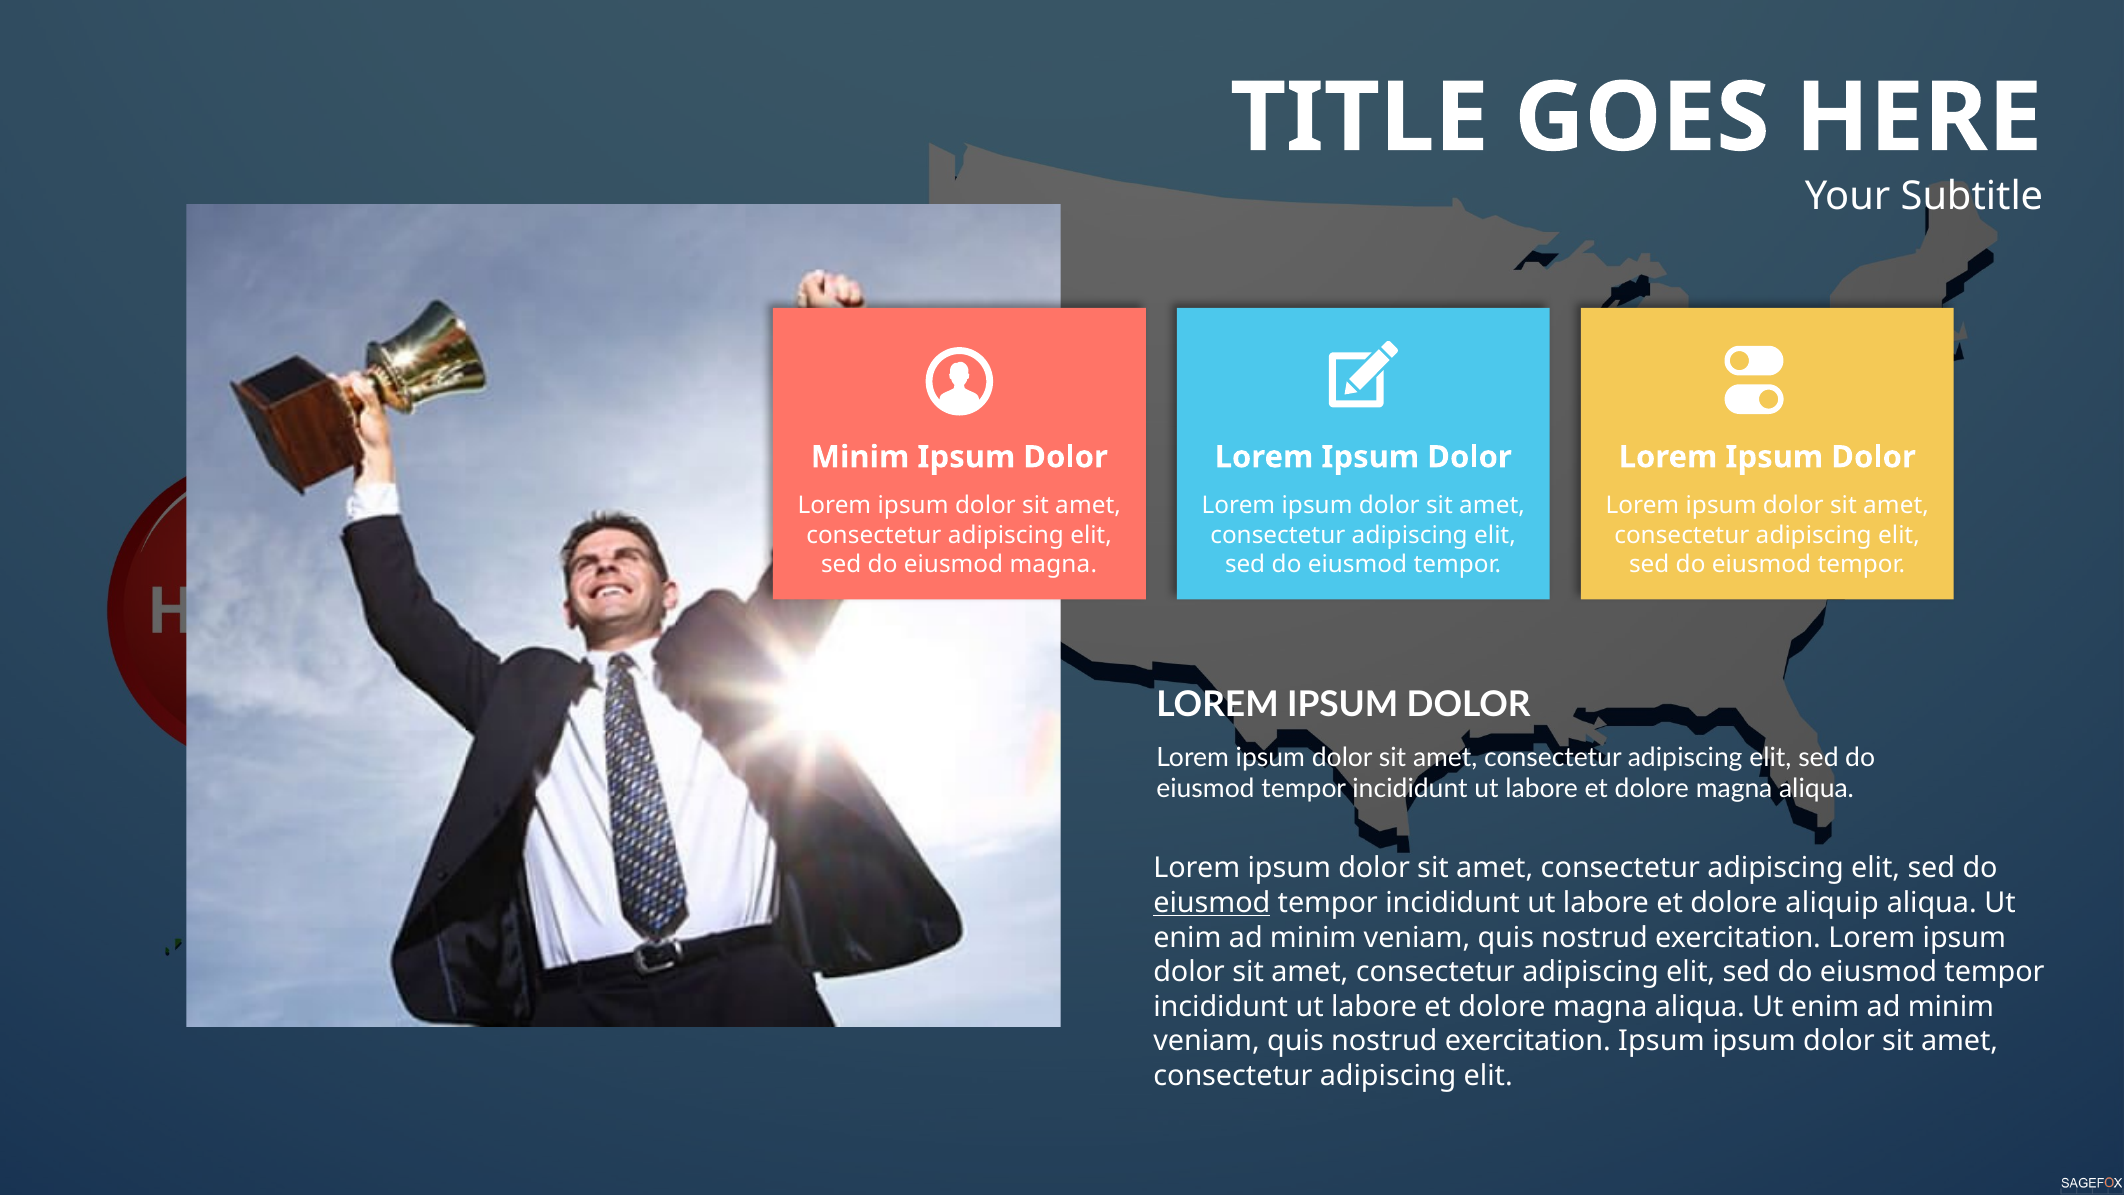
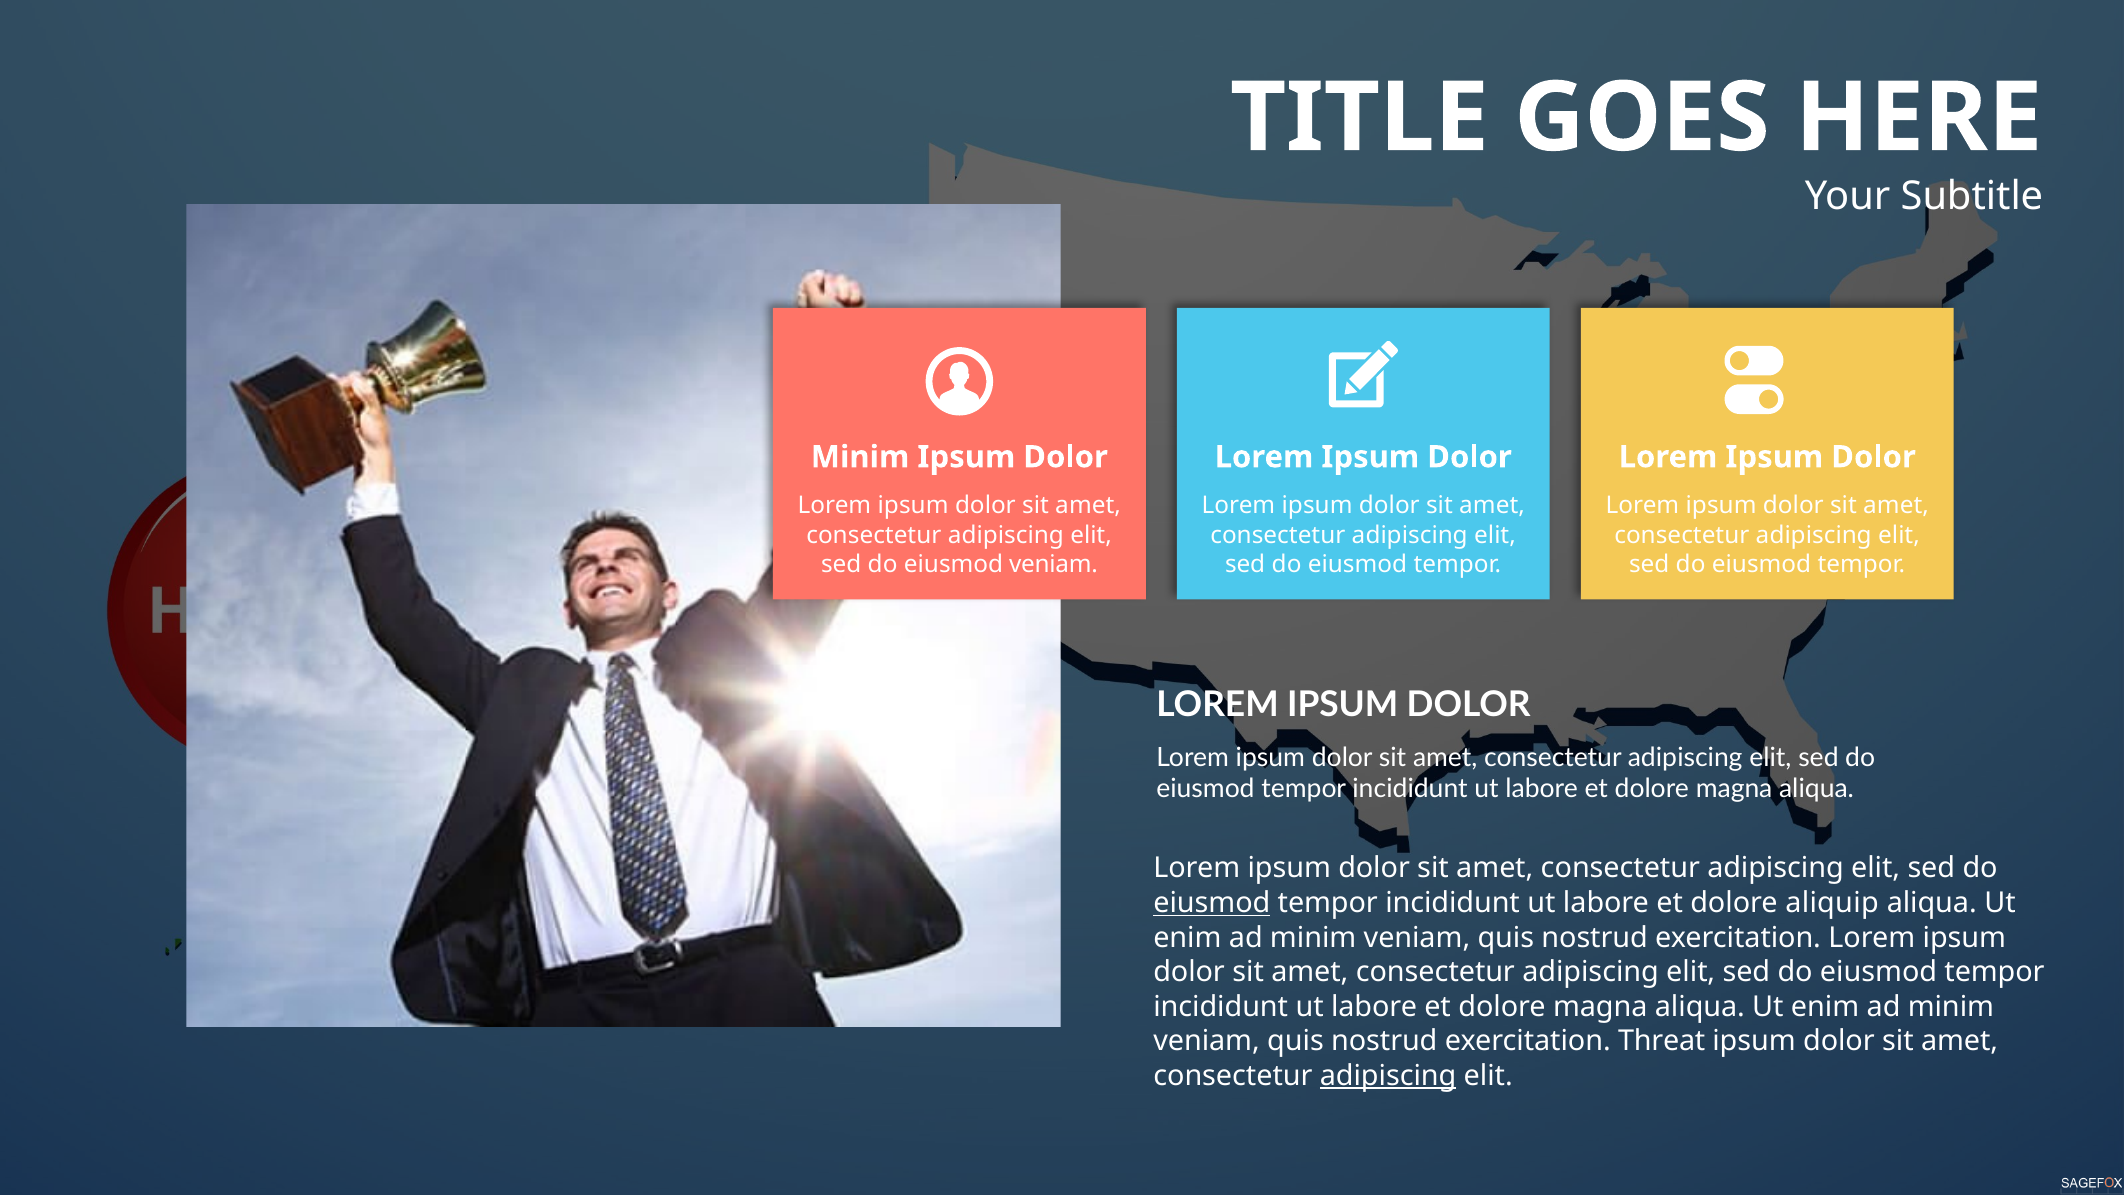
eiusmod magna: magna -> veniam
exercitation Ipsum: Ipsum -> Threat
adipiscing at (1388, 1076) underline: none -> present
